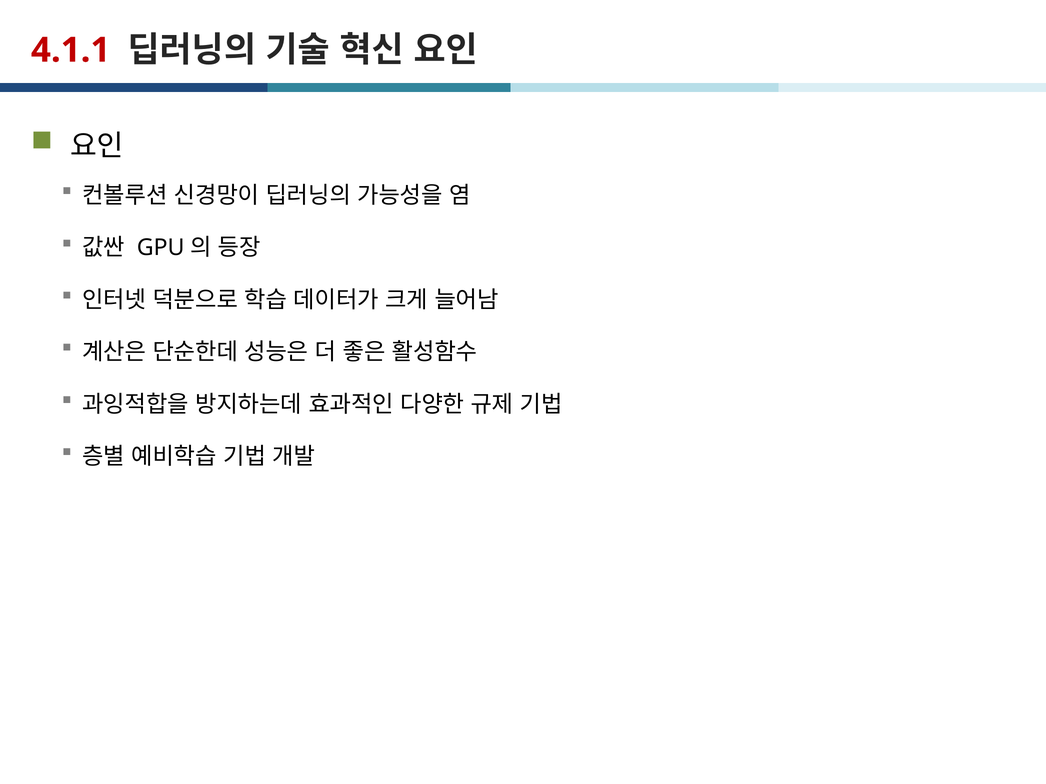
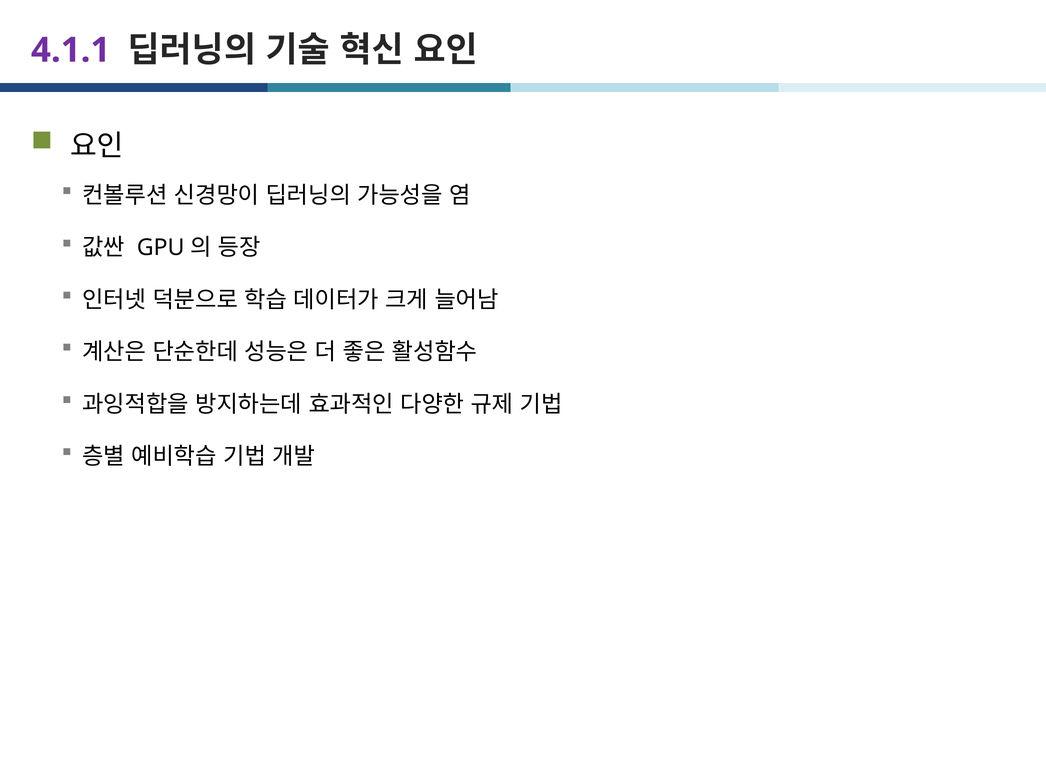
4.1.1 colour: red -> purple
